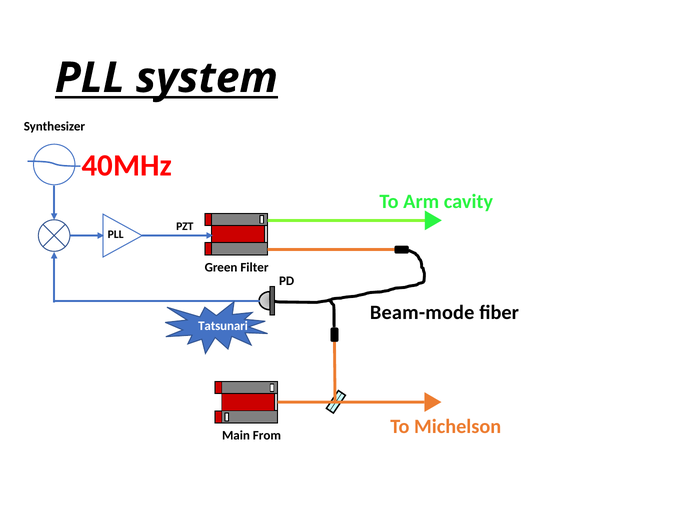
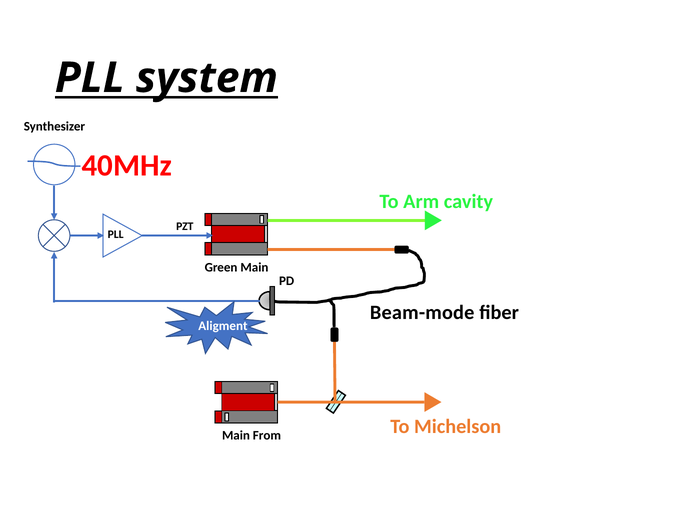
Green Filter: Filter -> Main
Tatsunari: Tatsunari -> Aligment
